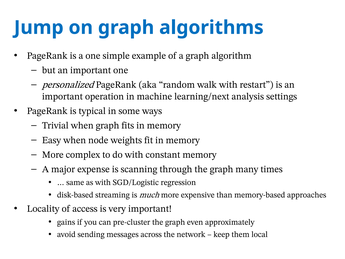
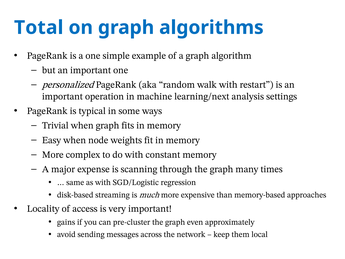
Jump: Jump -> Total
